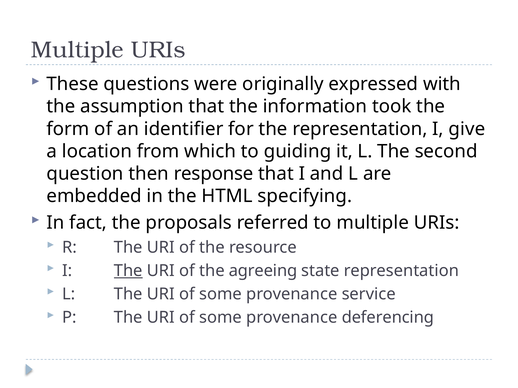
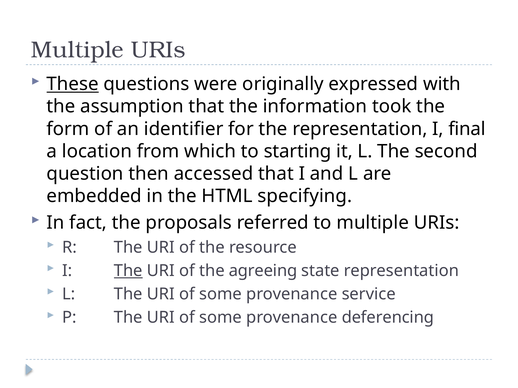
These underline: none -> present
give: give -> final
guiding: guiding -> starting
response: response -> accessed
